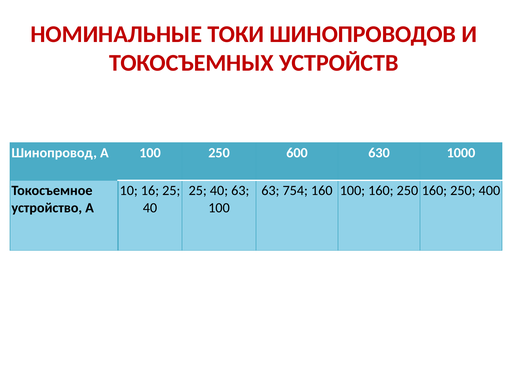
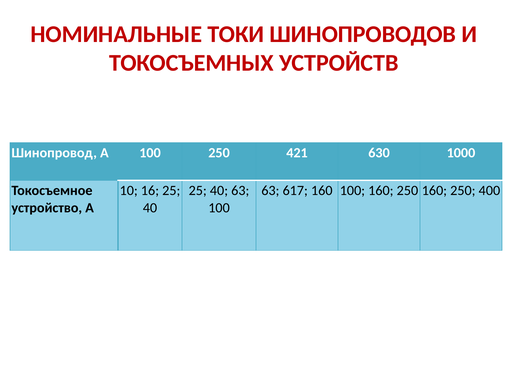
600: 600 -> 421
754: 754 -> 617
